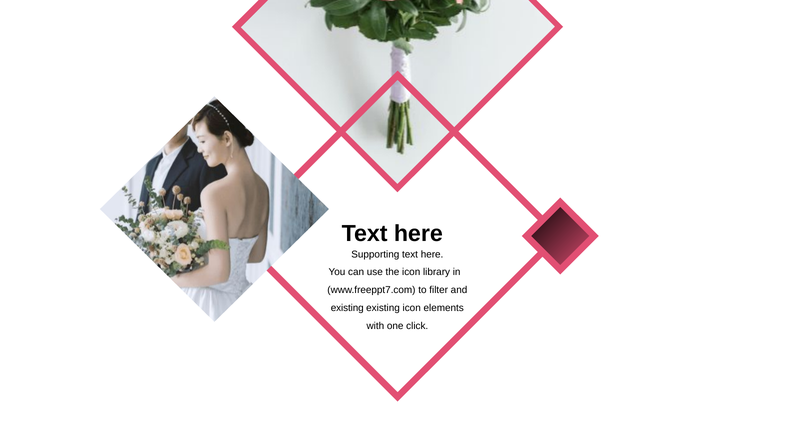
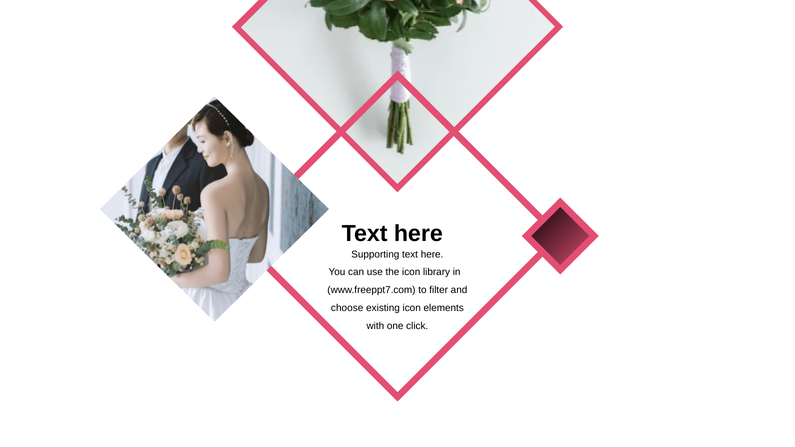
existing at (347, 308): existing -> choose
